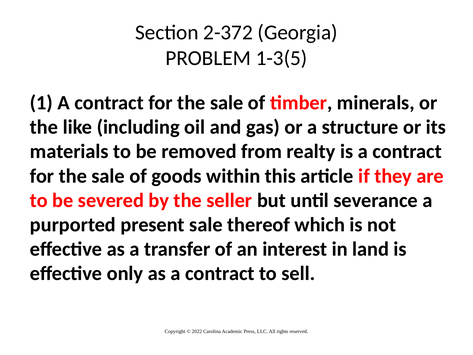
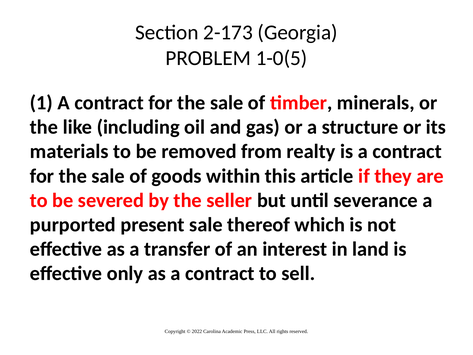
2-372: 2-372 -> 2-173
1-3(5: 1-3(5 -> 1-0(5
